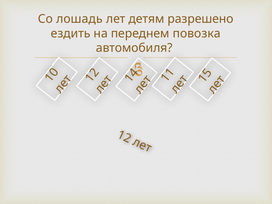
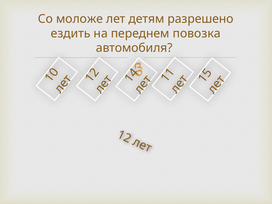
лошадь: лошадь -> моложе
